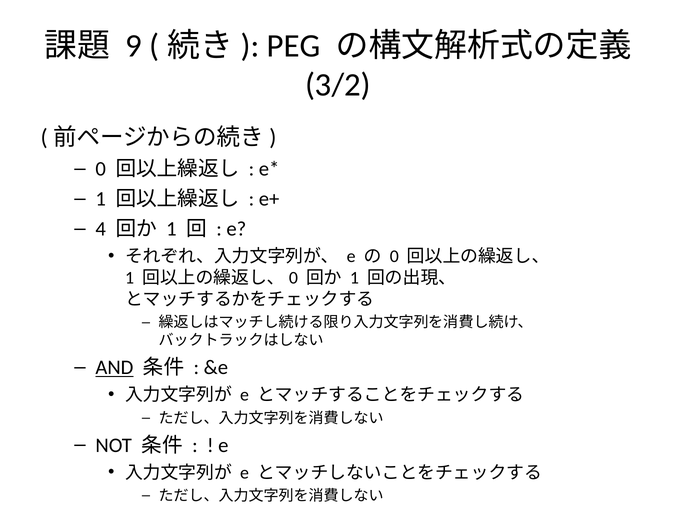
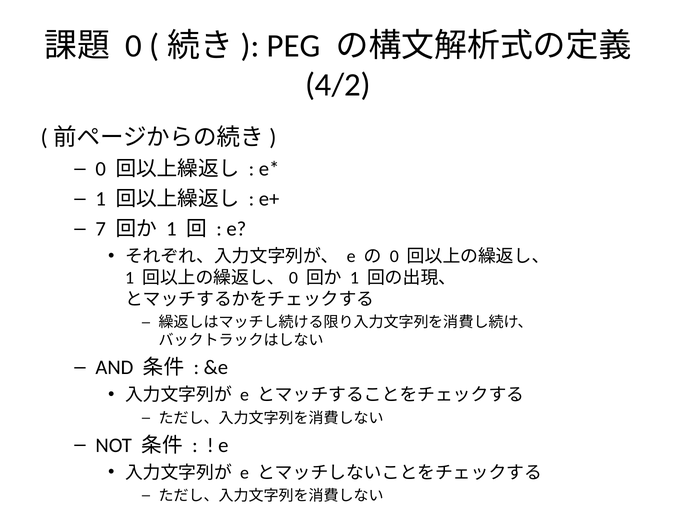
9 at (134, 46): 9 -> 0
3/2: 3/2 -> 4/2
4: 4 -> 7
AND underline: present -> none
